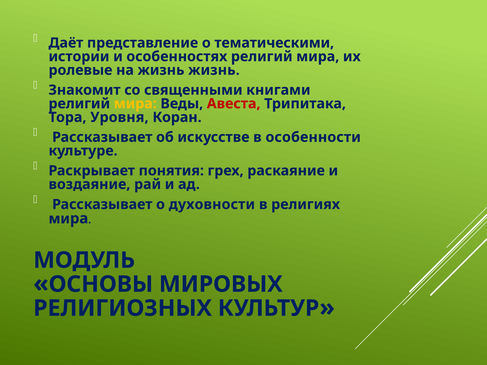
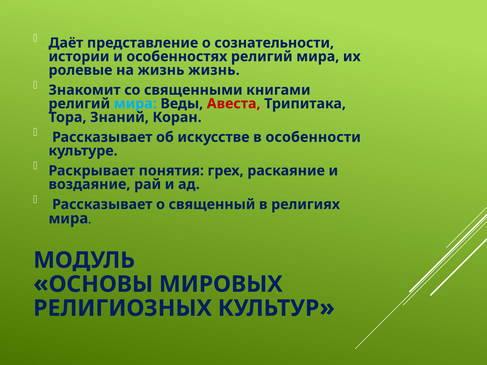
тематическими: тематическими -> сознательности
мира at (135, 104) colour: yellow -> light blue
Уровня: Уровня -> Знаний
духовности: духовности -> священный
